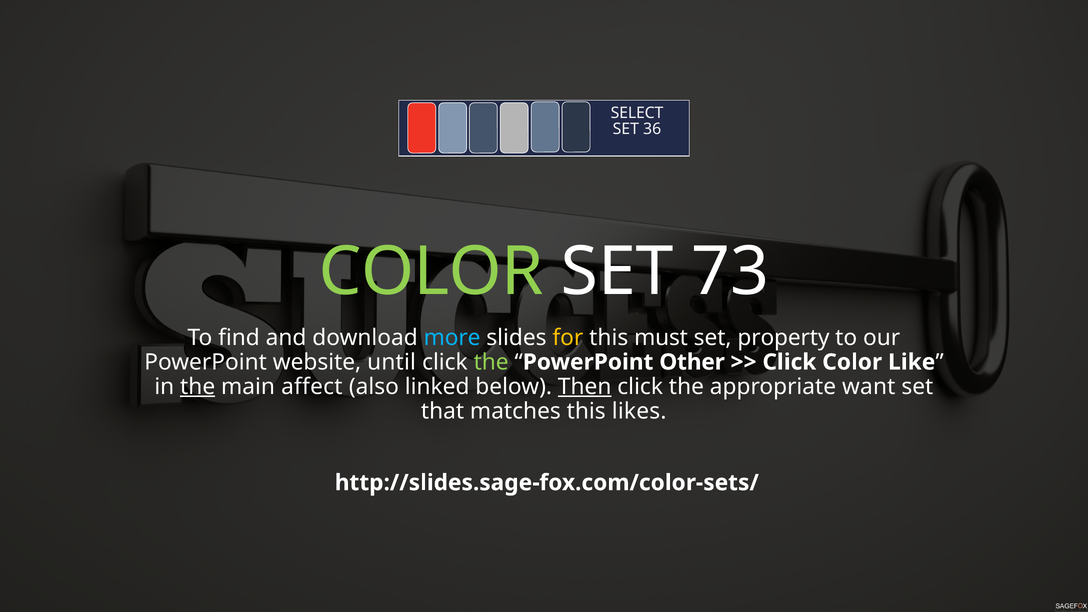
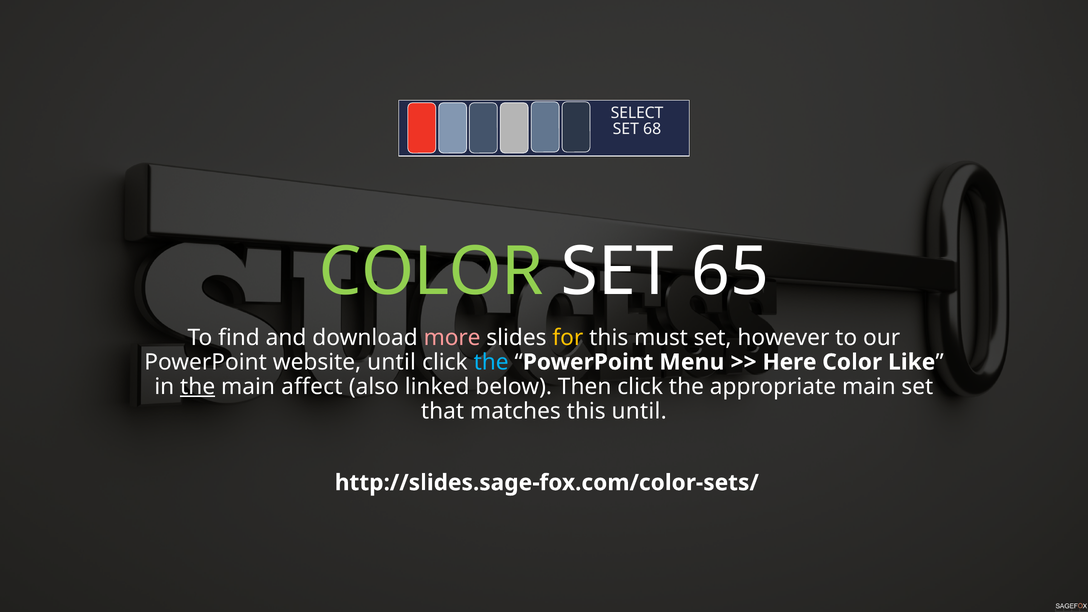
36: 36 -> 68
73: 73 -> 65
more colour: light blue -> pink
property: property -> however
the at (491, 362) colour: light green -> light blue
Other: Other -> Menu
Click at (789, 362): Click -> Here
Then underline: present -> none
appropriate want: want -> main
this likes: likes -> until
